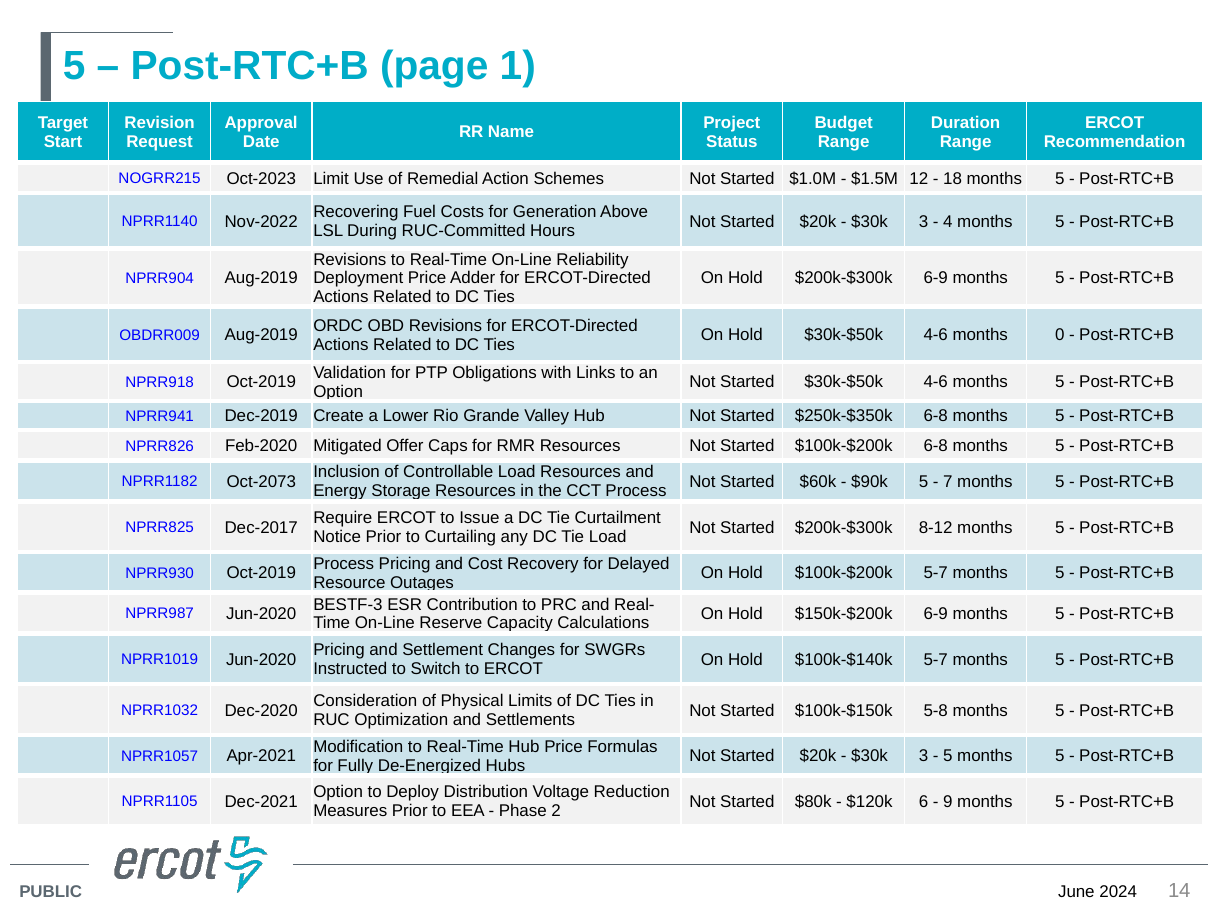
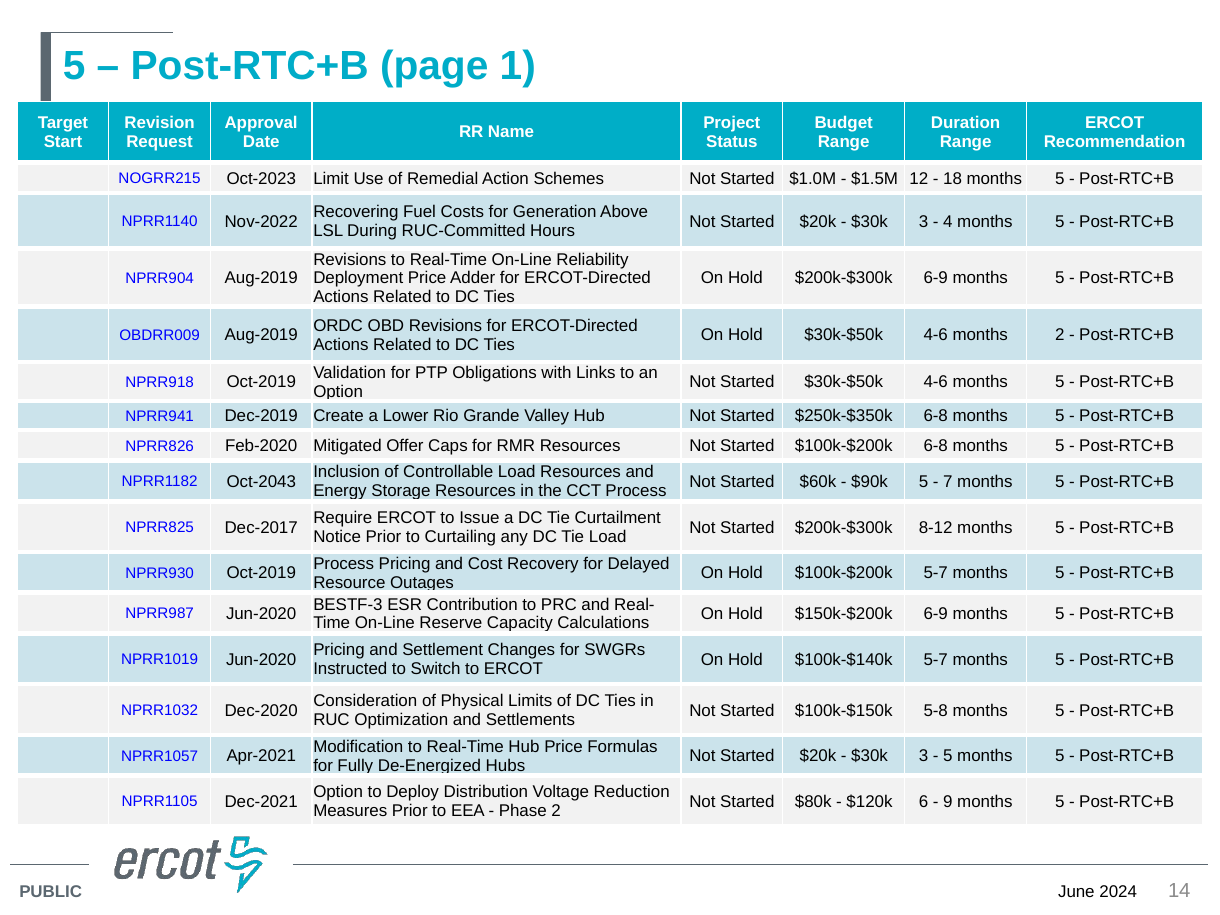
months 0: 0 -> 2
Oct-2073: Oct-2073 -> Oct-2043
